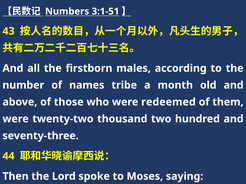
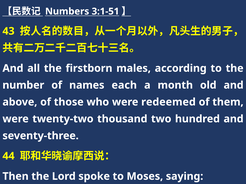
tribe: tribe -> each
